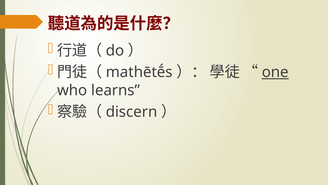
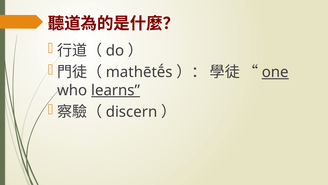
learns underline: none -> present
